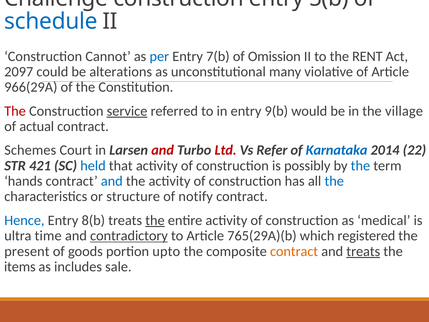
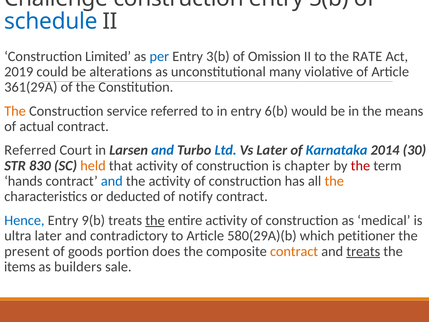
Cannot: Cannot -> Limited
7(b: 7(b -> 3(b
RENT: RENT -> RATE
2097: 2097 -> 2019
966(29A: 966(29A -> 361(29A
The at (15, 111) colour: red -> orange
service underline: present -> none
9(b: 9(b -> 6(b
village: village -> means
Schemes at (30, 150): Schemes -> Referred
and at (163, 150) colour: red -> blue
Ltd colour: red -> blue
Vs Refer: Refer -> Later
22: 22 -> 30
421: 421 -> 830
held colour: blue -> orange
possibly: possibly -> chapter
the at (360, 166) colour: blue -> red
the at (334, 181) colour: blue -> orange
structure: structure -> deducted
8(b: 8(b -> 9(b
ultra time: time -> later
contradictory underline: present -> none
765(29A)(b: 765(29A)(b -> 580(29A)(b
registered: registered -> petitioner
upto: upto -> does
includes: includes -> builders
